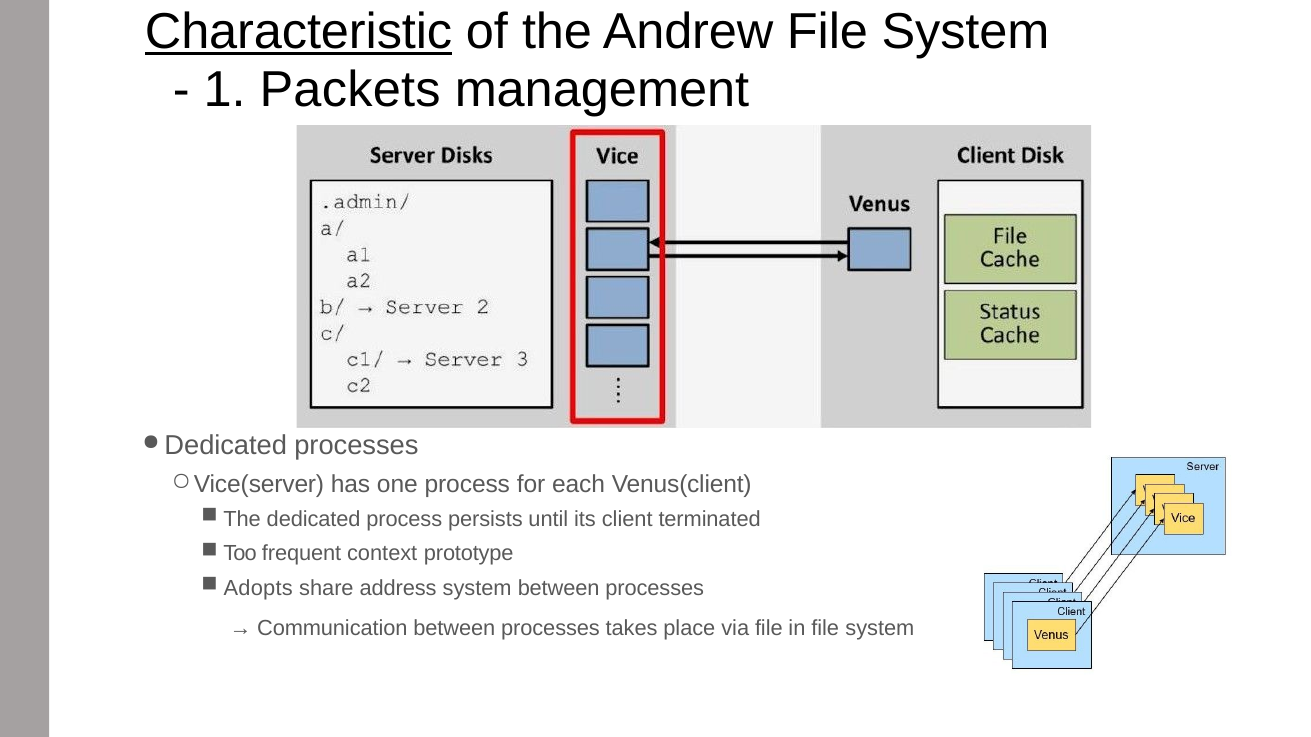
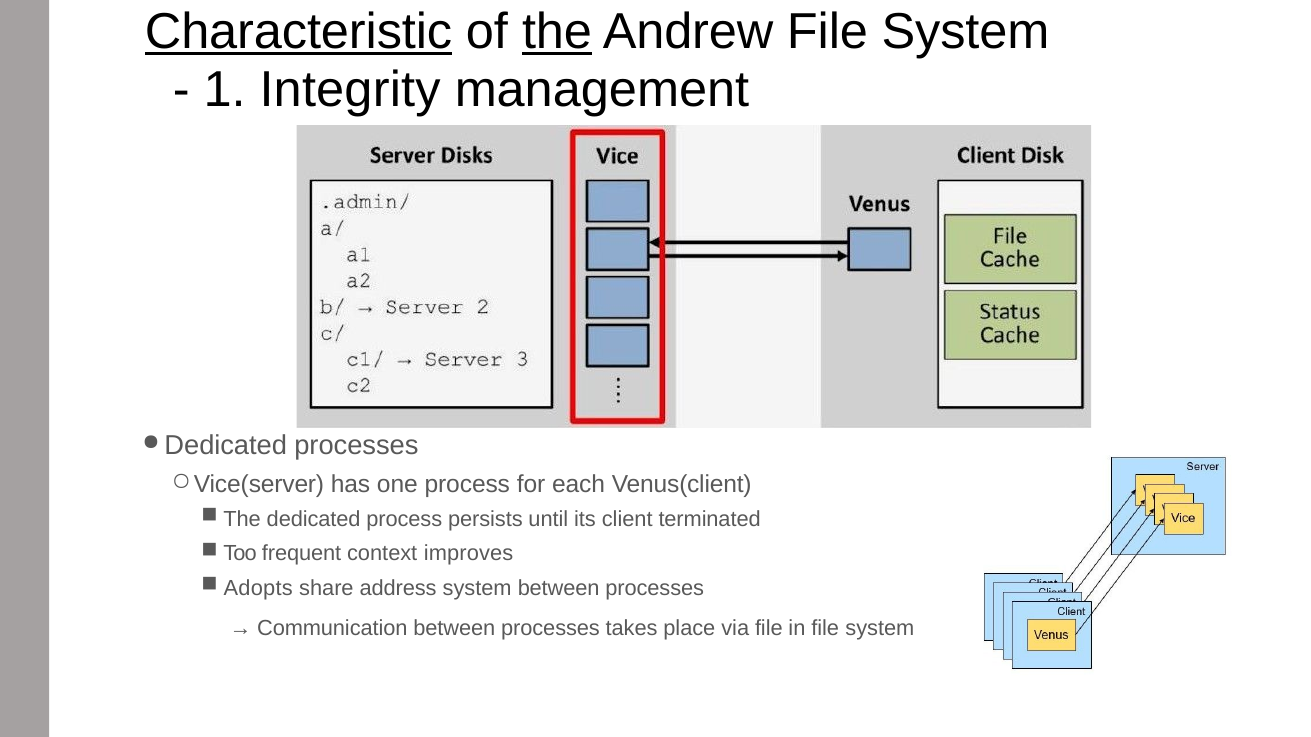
the at (557, 32) underline: none -> present
Packets: Packets -> Integrity
prototype: prototype -> improves
